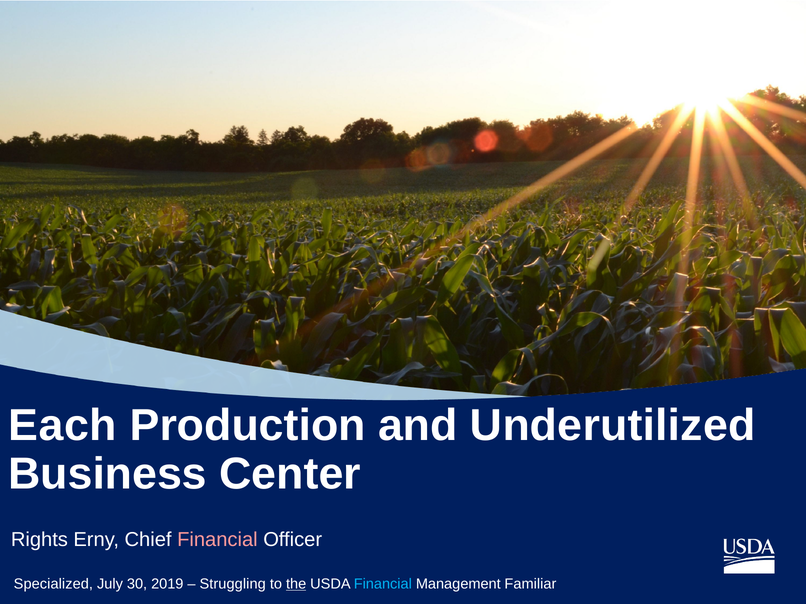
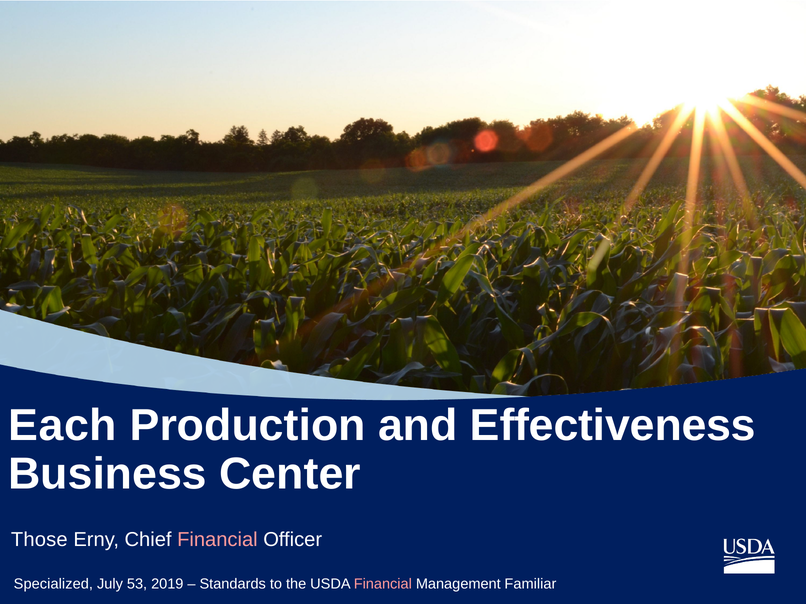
Underutilized: Underutilized -> Effectiveness
Rights: Rights -> Those
30: 30 -> 53
Struggling: Struggling -> Standards
the underline: present -> none
Financial at (383, 584) colour: light blue -> pink
